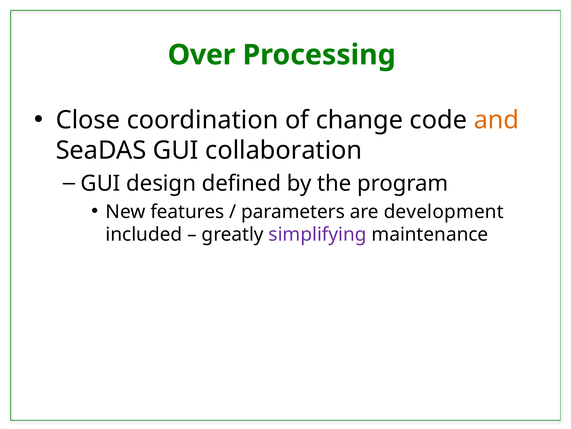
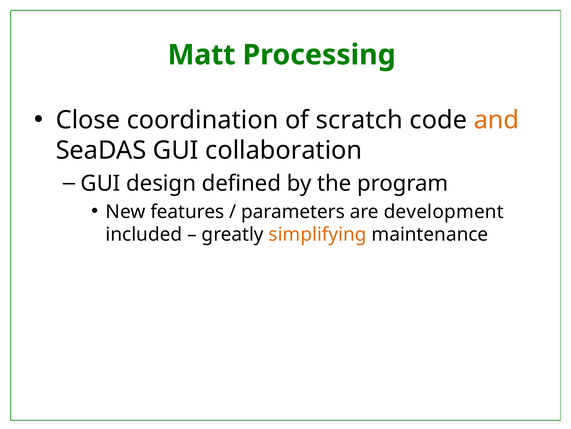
Over: Over -> Matt
change: change -> scratch
simplifying colour: purple -> orange
